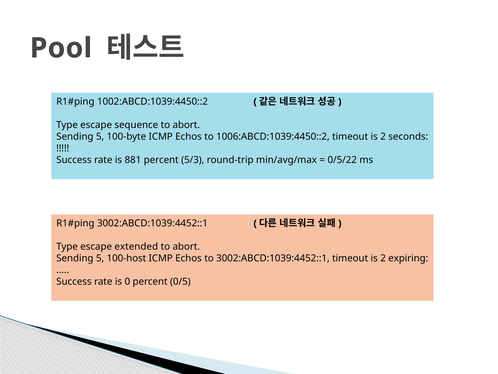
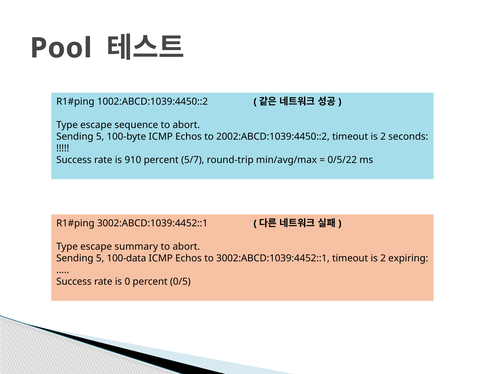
1006:ABCD:1039:4450::2: 1006:ABCD:1039:4450::2 -> 2002:ABCD:1039:4450::2
881: 881 -> 910
5/3: 5/3 -> 5/7
extended: extended -> summary
100-host: 100-host -> 100-data
